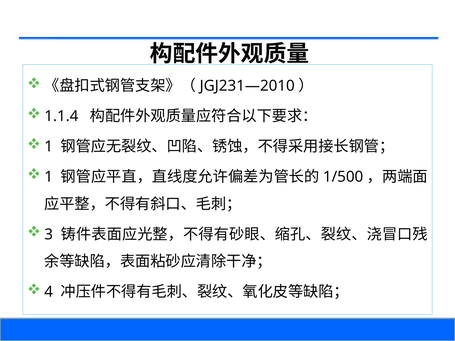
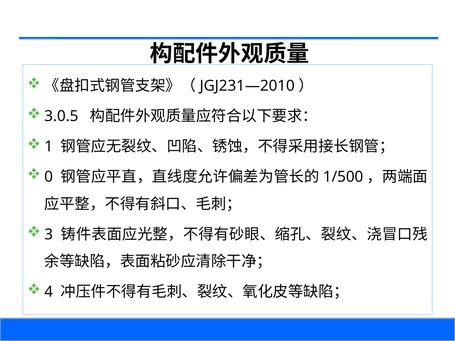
1.1.4: 1.1.4 -> 3.0.5
1 at (49, 177): 1 -> 0
